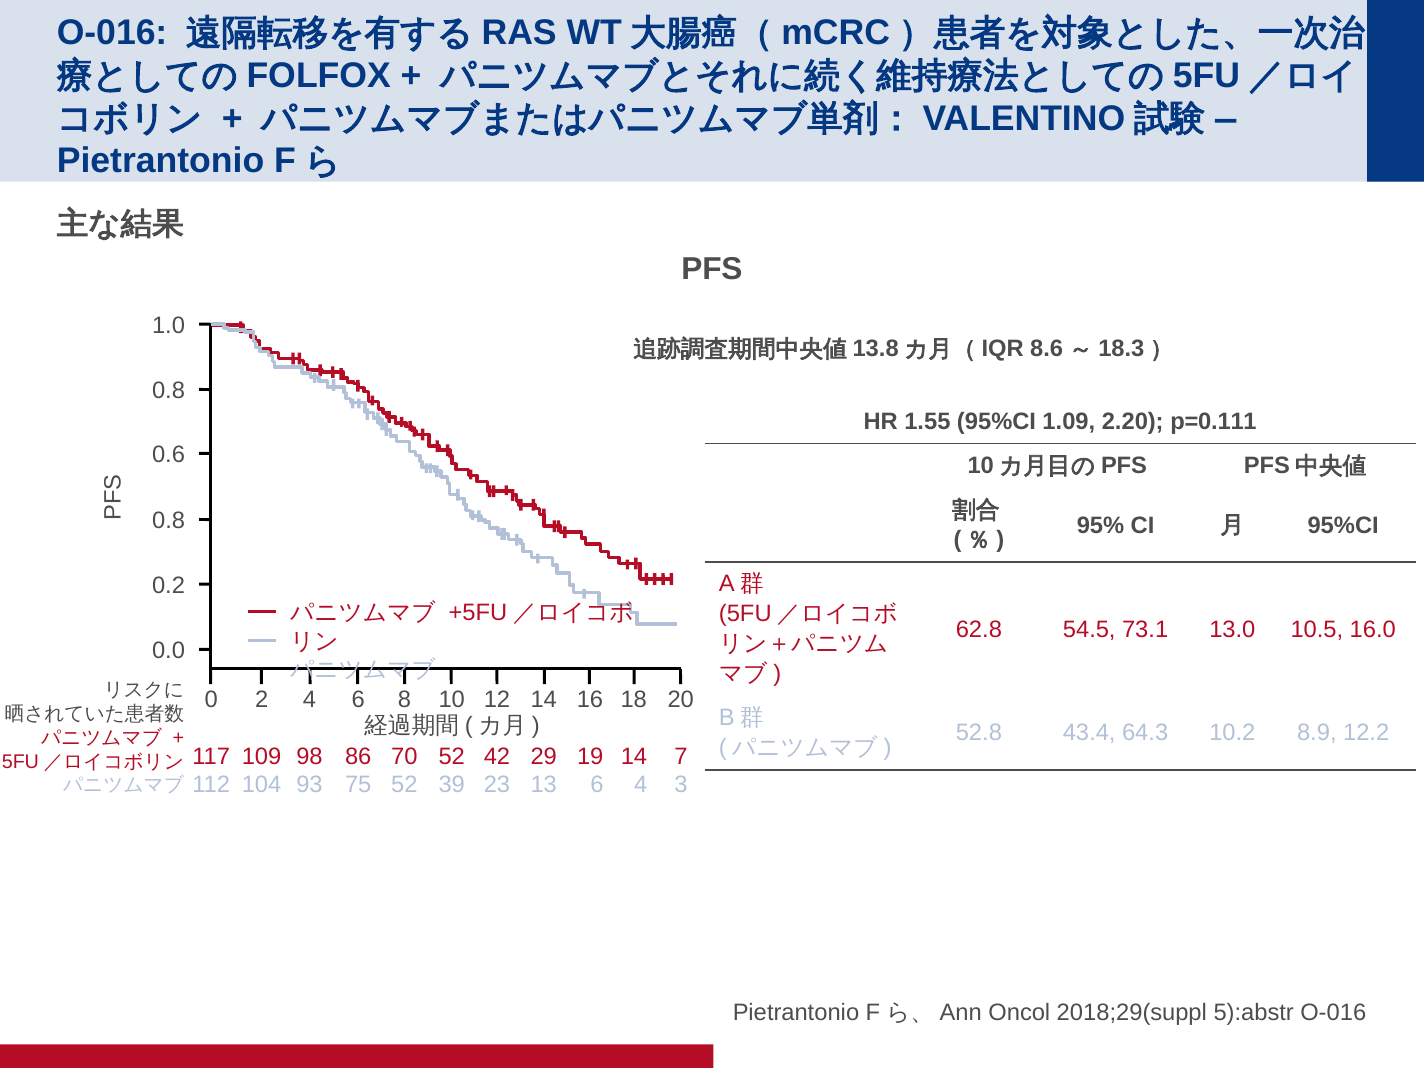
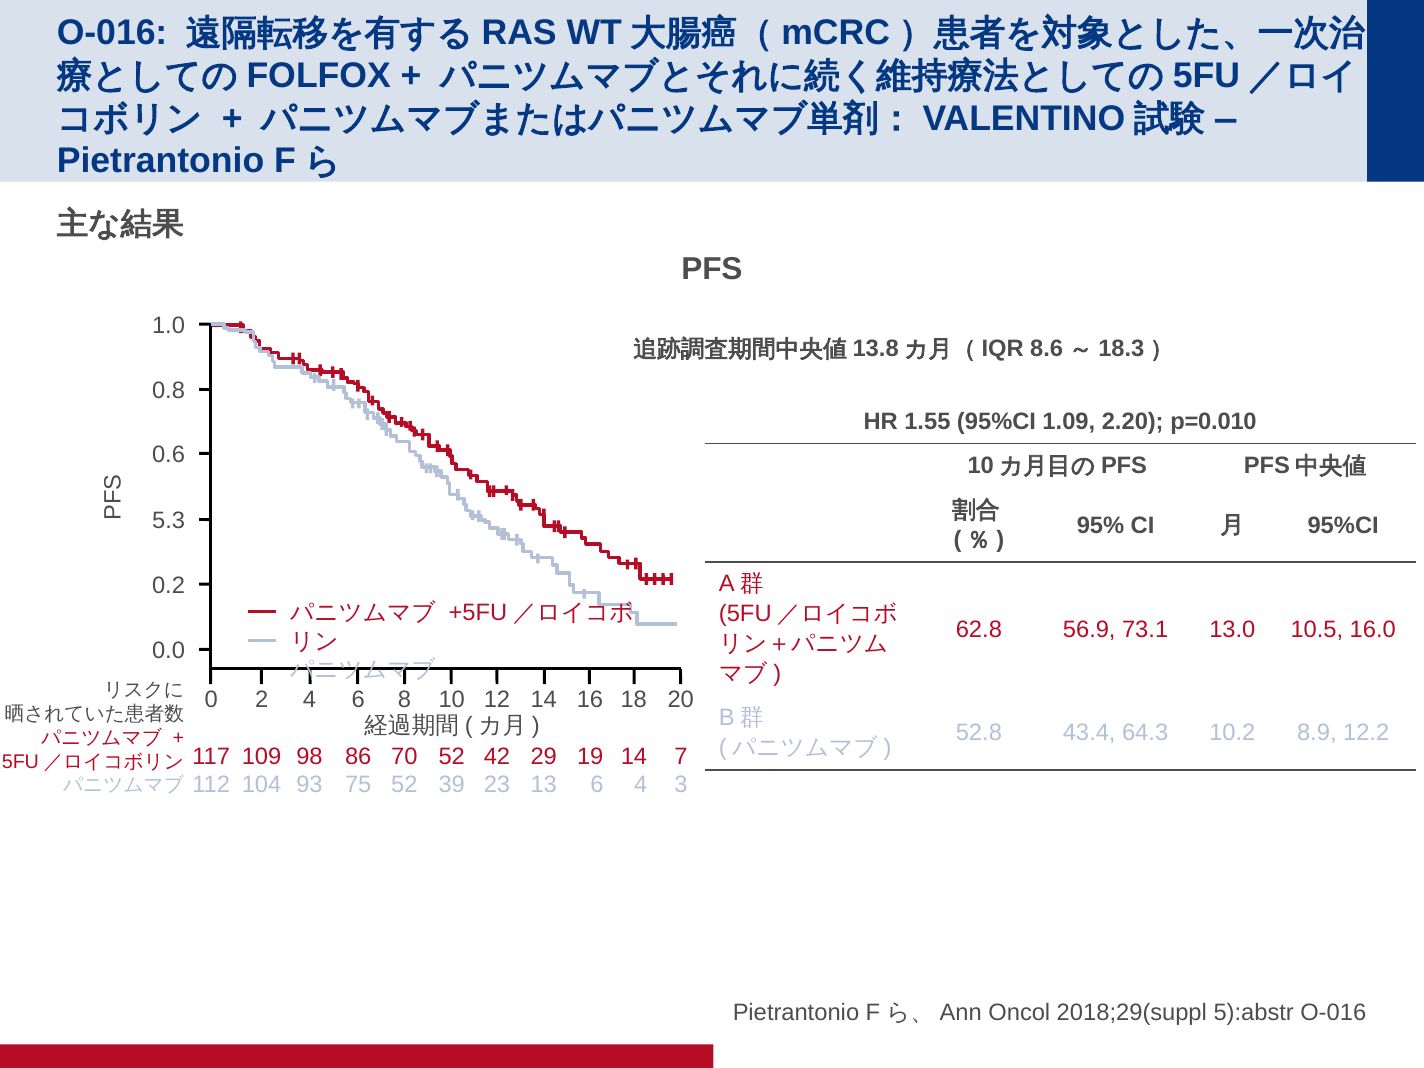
p=0.111: p=0.111 -> p=0.010
0.8 at (169, 521): 0.8 -> 5.3
54.5: 54.5 -> 56.9
